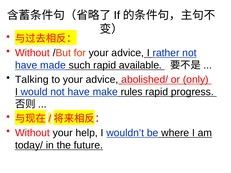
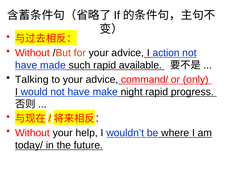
rather: rather -> action
abolished/: abolished/ -> command/
rules: rules -> night
